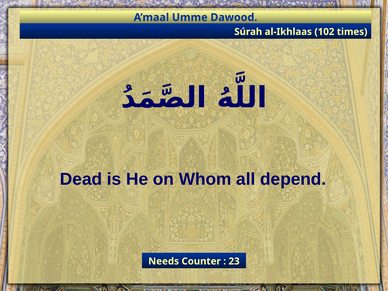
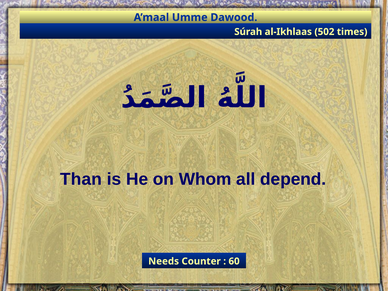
102: 102 -> 502
Dead: Dead -> Than
23: 23 -> 60
